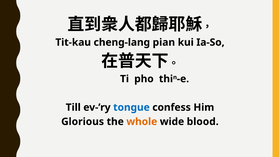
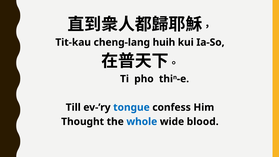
pian: pian -> huih
Glorious: Glorious -> Thought
whole colour: orange -> blue
